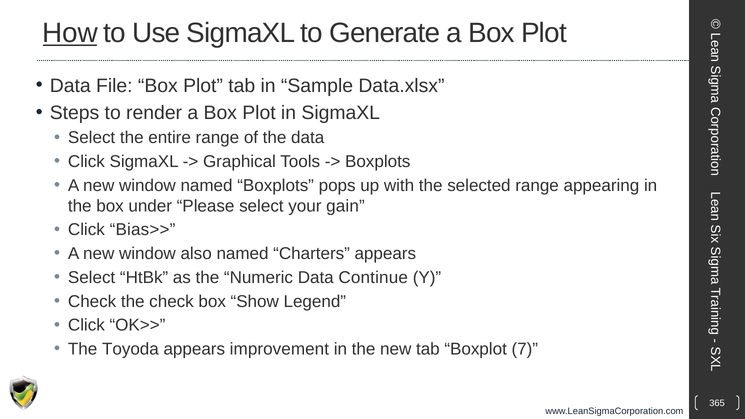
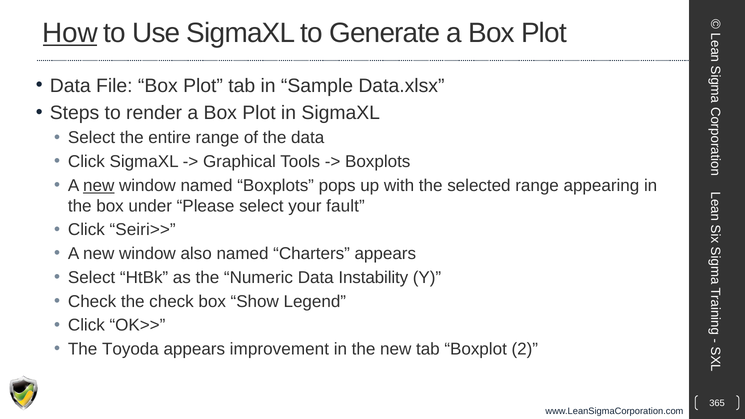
new at (99, 186) underline: none -> present
gain: gain -> fault
Bias>>: Bias>> -> Seiri>>
Continue: Continue -> Instability
7: 7 -> 2
